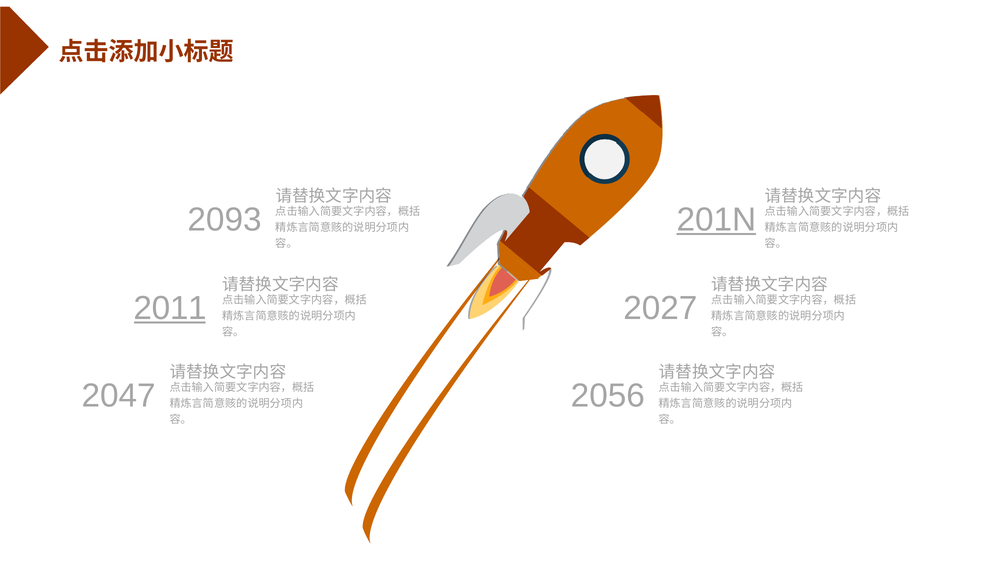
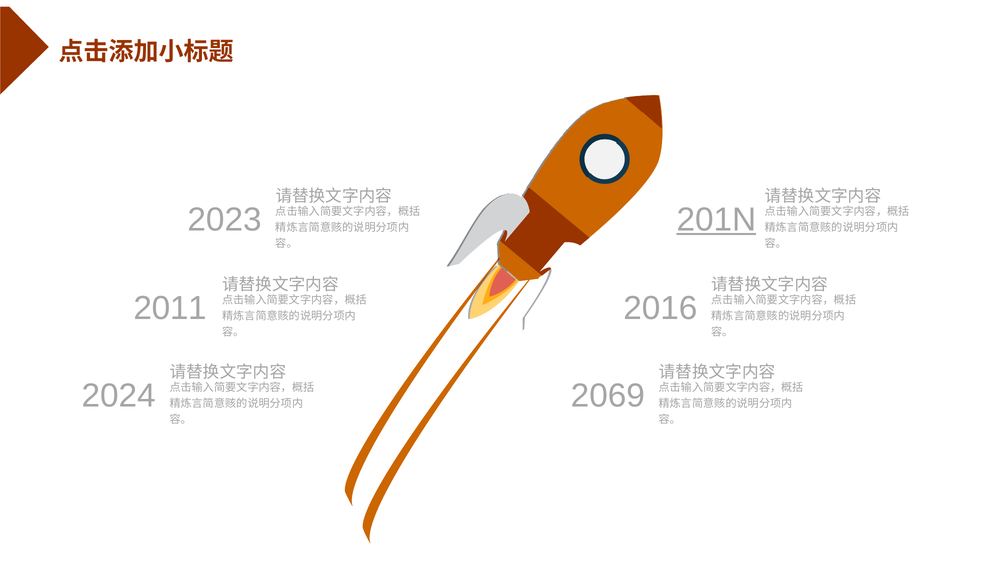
2093: 2093 -> 2023
2011 underline: present -> none
2027: 2027 -> 2016
2047: 2047 -> 2024
2056: 2056 -> 2069
